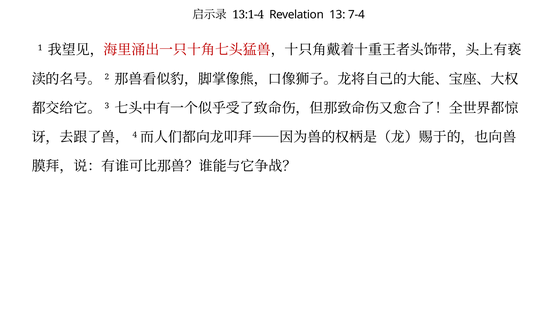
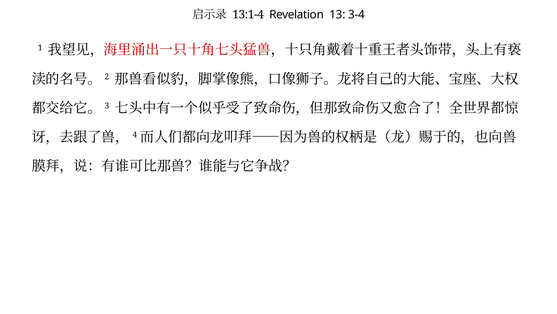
7-4: 7-4 -> 3-4
